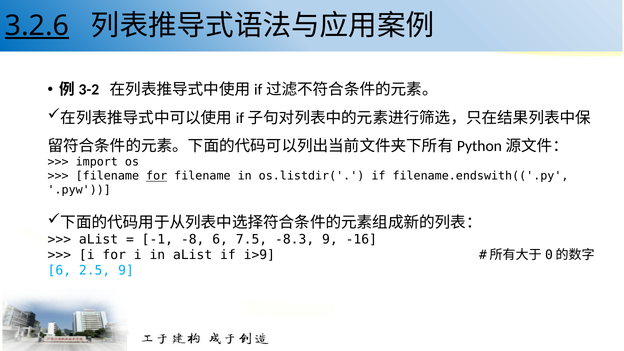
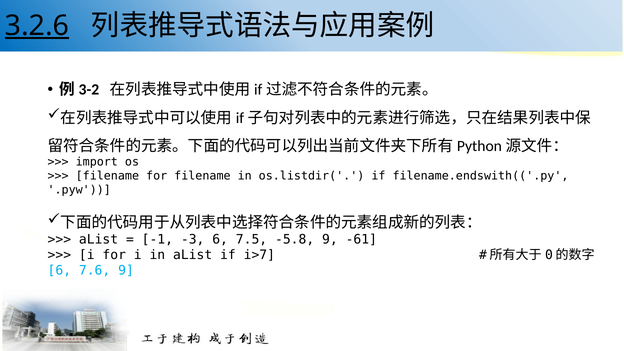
for at (157, 176) underline: present -> none
-8: -8 -> -3
-8.3: -8.3 -> -5.8
-16: -16 -> -61
i>9: i>9 -> i>7
2.5: 2.5 -> 7.6
